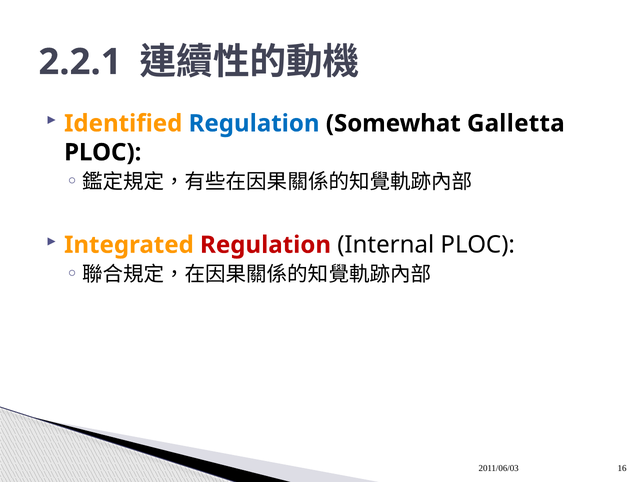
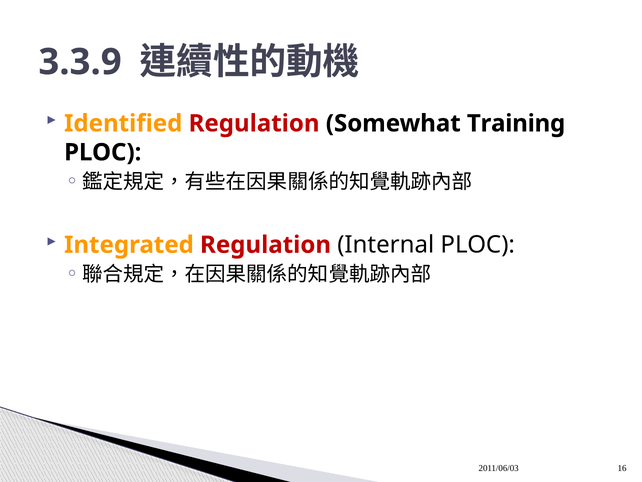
2.2.1: 2.2.1 -> 3.3.9
Regulation at (254, 123) colour: blue -> red
Galletta: Galletta -> Training
